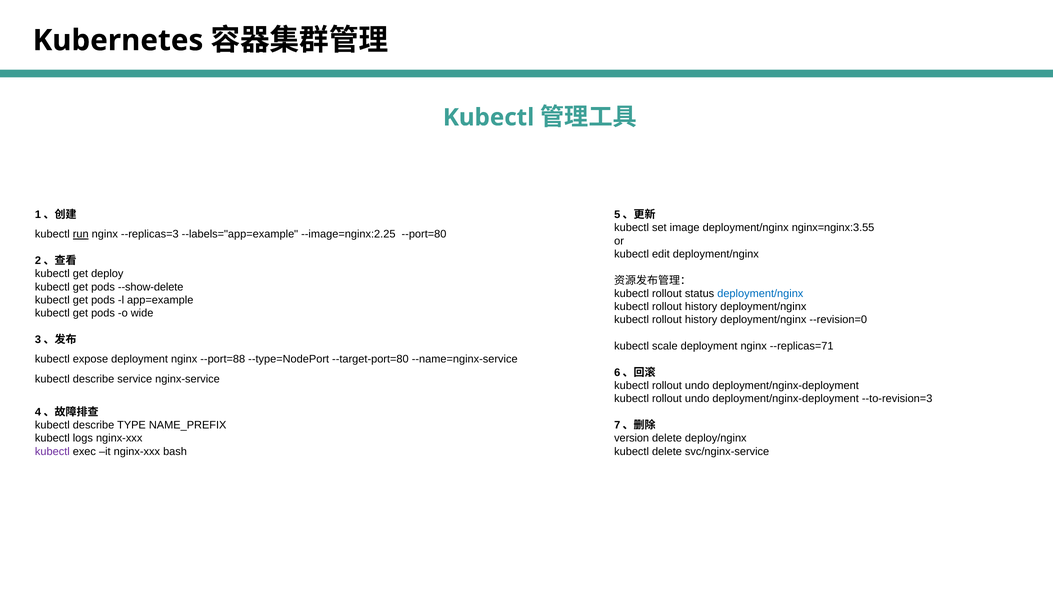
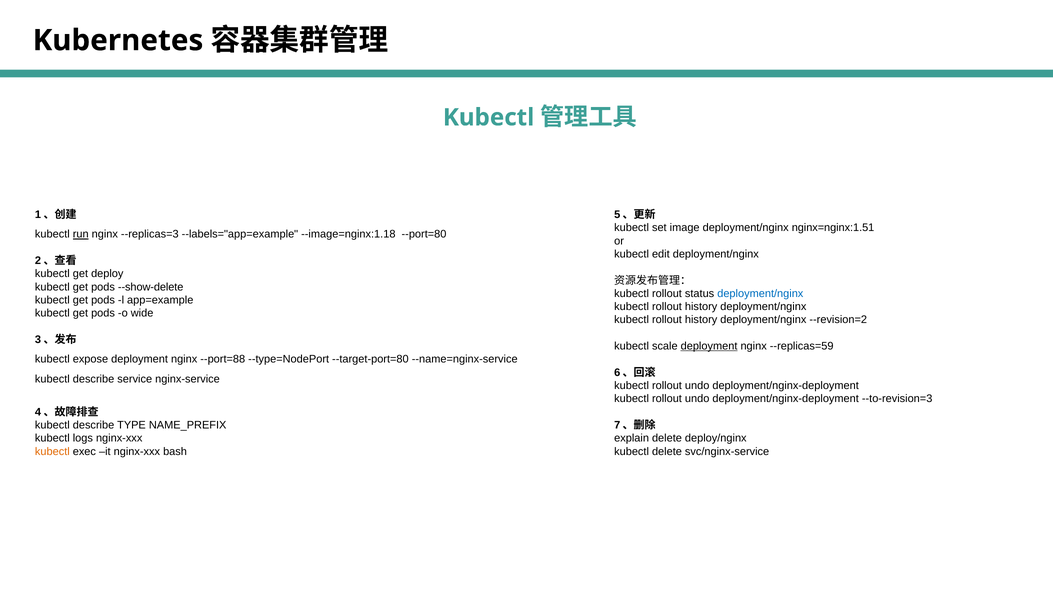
nginx=nginx:3.55: nginx=nginx:3.55 -> nginx=nginx:1.51
--image=nginx:2.25: --image=nginx:2.25 -> --image=nginx:1.18
--revision=0: --revision=0 -> --revision=2
deployment at (709, 346) underline: none -> present
--replicas=71: --replicas=71 -> --replicas=59
version: version -> explain
kubectl at (52, 452) colour: purple -> orange
